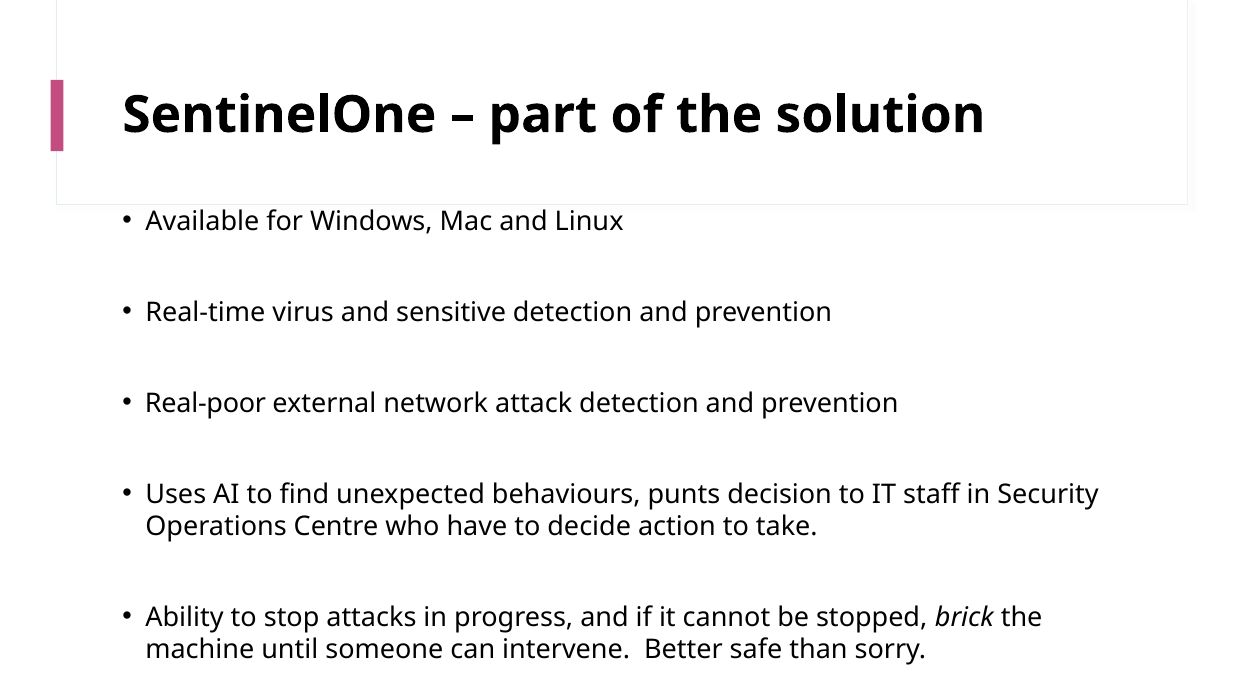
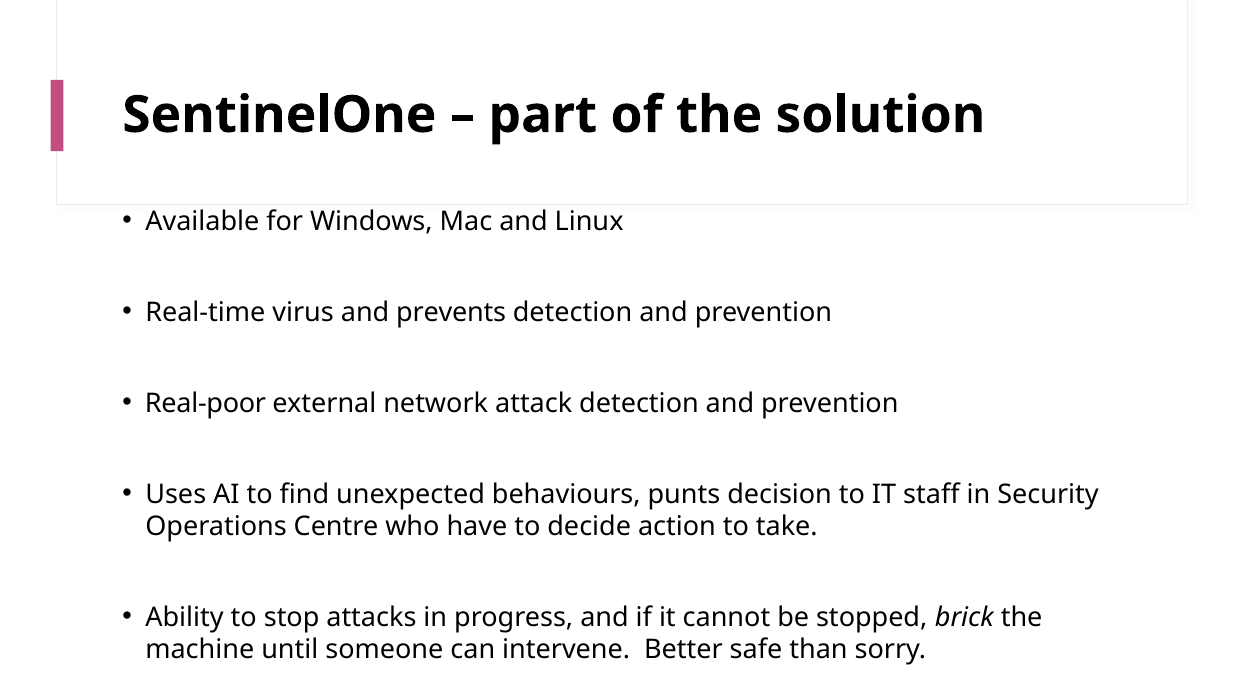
sensitive: sensitive -> prevents
